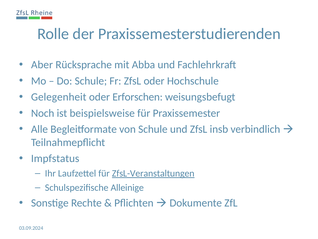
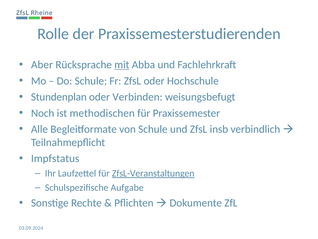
mit underline: none -> present
Gelegenheit: Gelegenheit -> Stundenplan
Erforschen: Erforschen -> Verbinden
beispielsweise: beispielsweise -> methodischen
Alleinige: Alleinige -> Aufgabe
